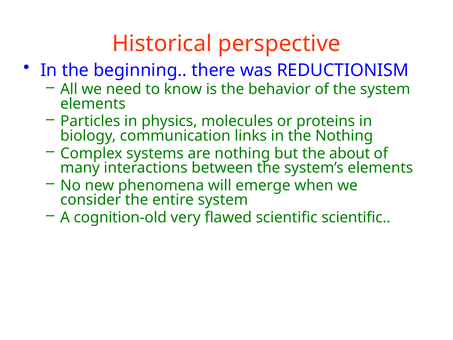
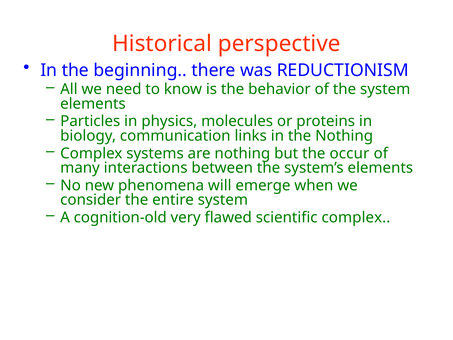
about: about -> occur
scientific scientific: scientific -> complex
